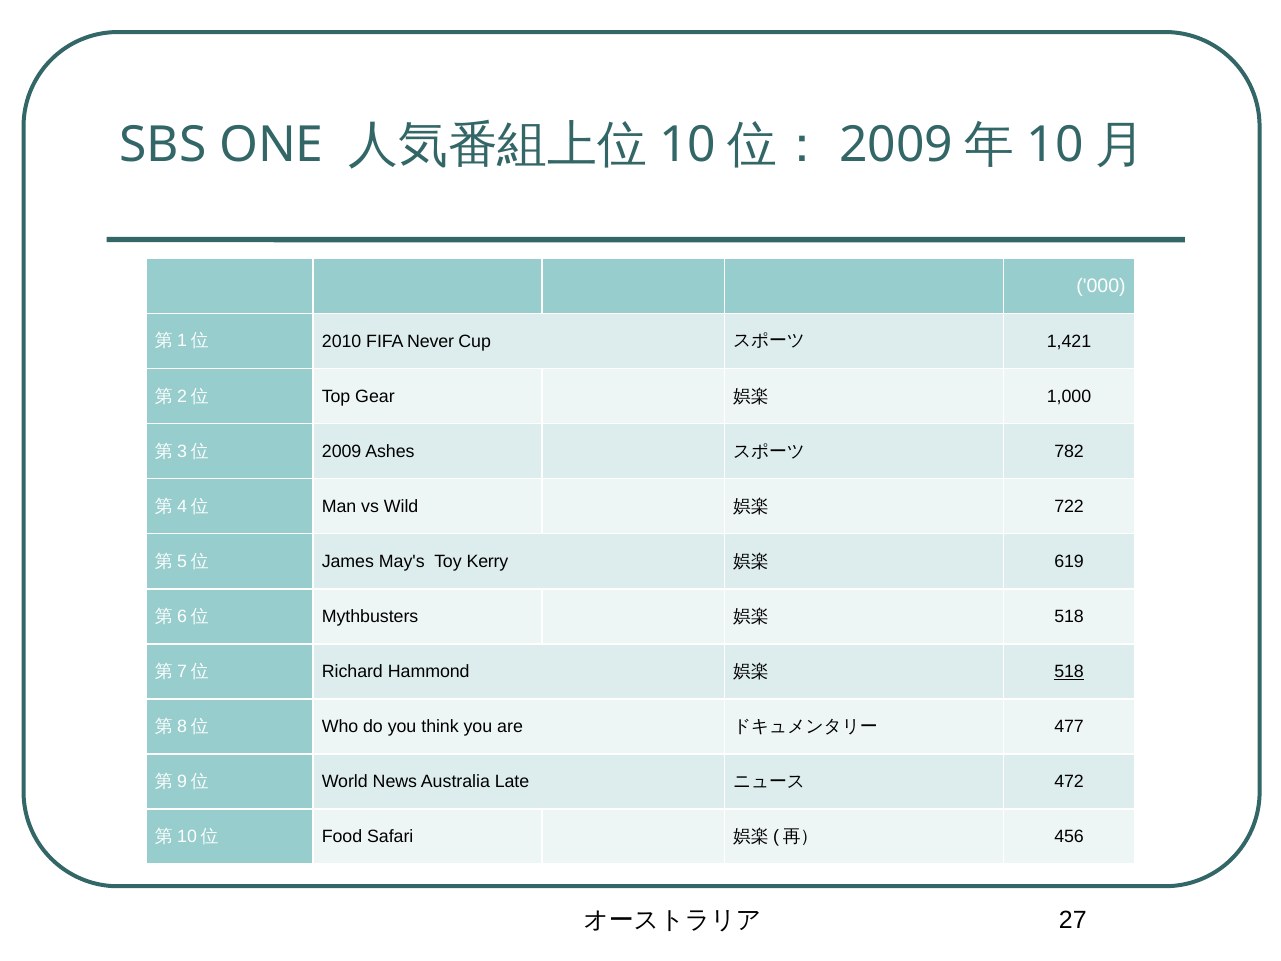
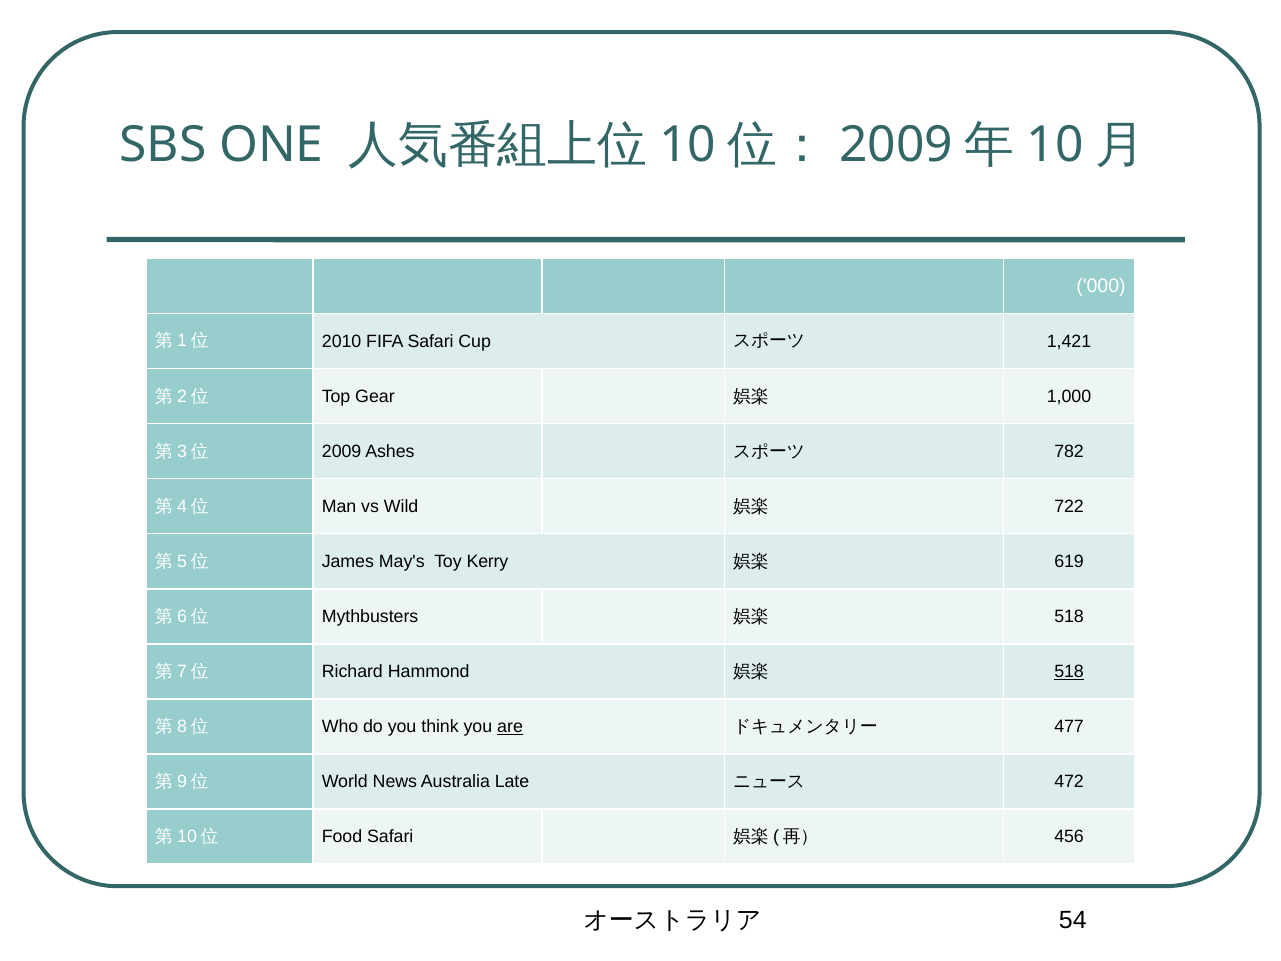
FIFA Never: Never -> Safari
are underline: none -> present
27: 27 -> 54
